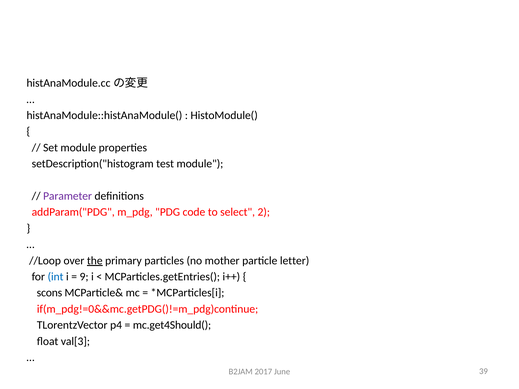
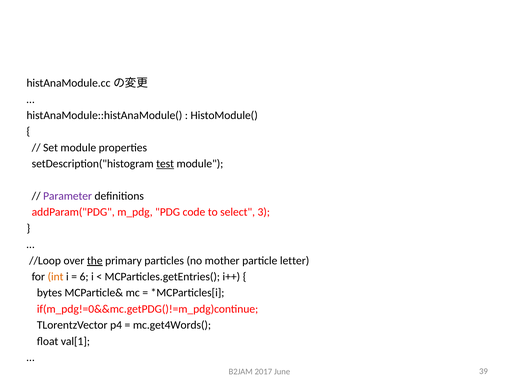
test underline: none -> present
2: 2 -> 3
int colour: blue -> orange
9: 9 -> 6
scons: scons -> bytes
mc.get4Should(: mc.get4Should( -> mc.get4Words(
val[3: val[3 -> val[1
